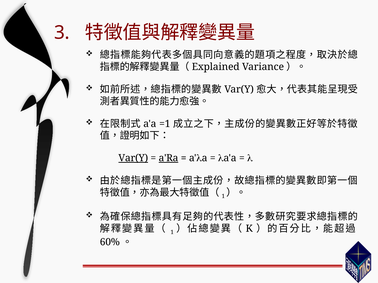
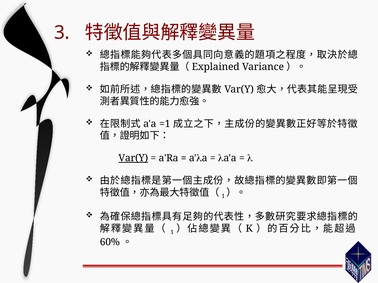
a'Ra underline: present -> none
